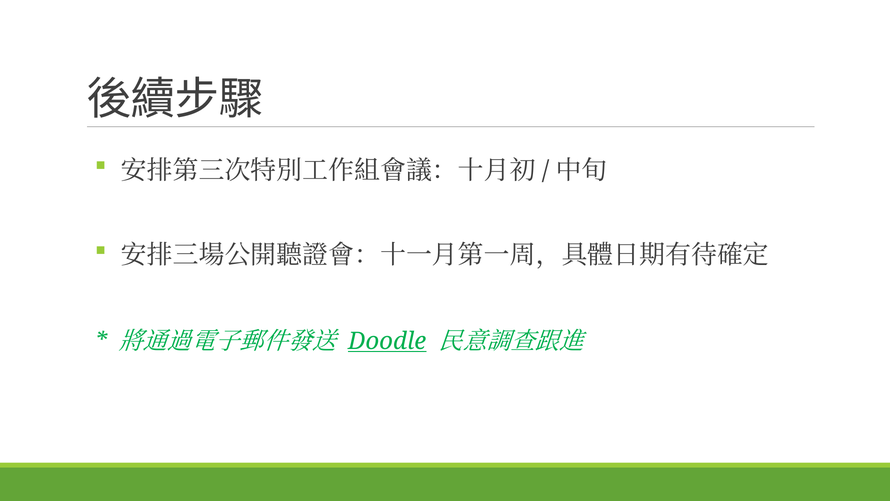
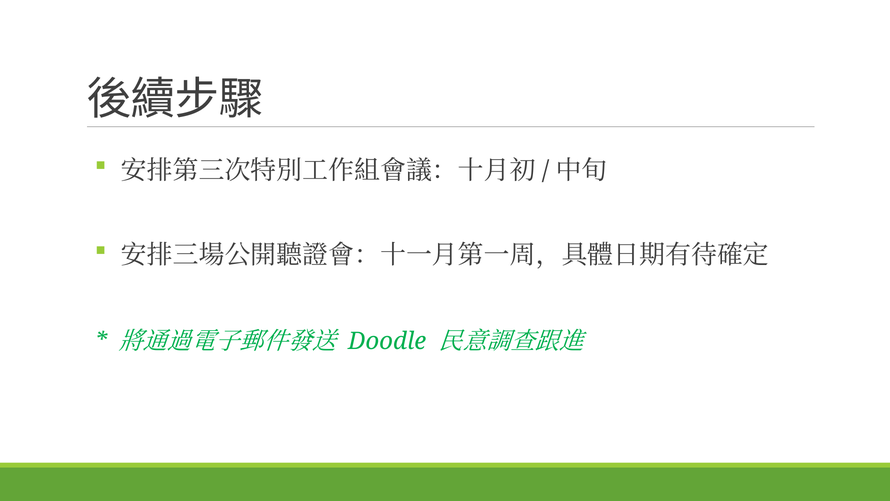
Doodle underline: present -> none
